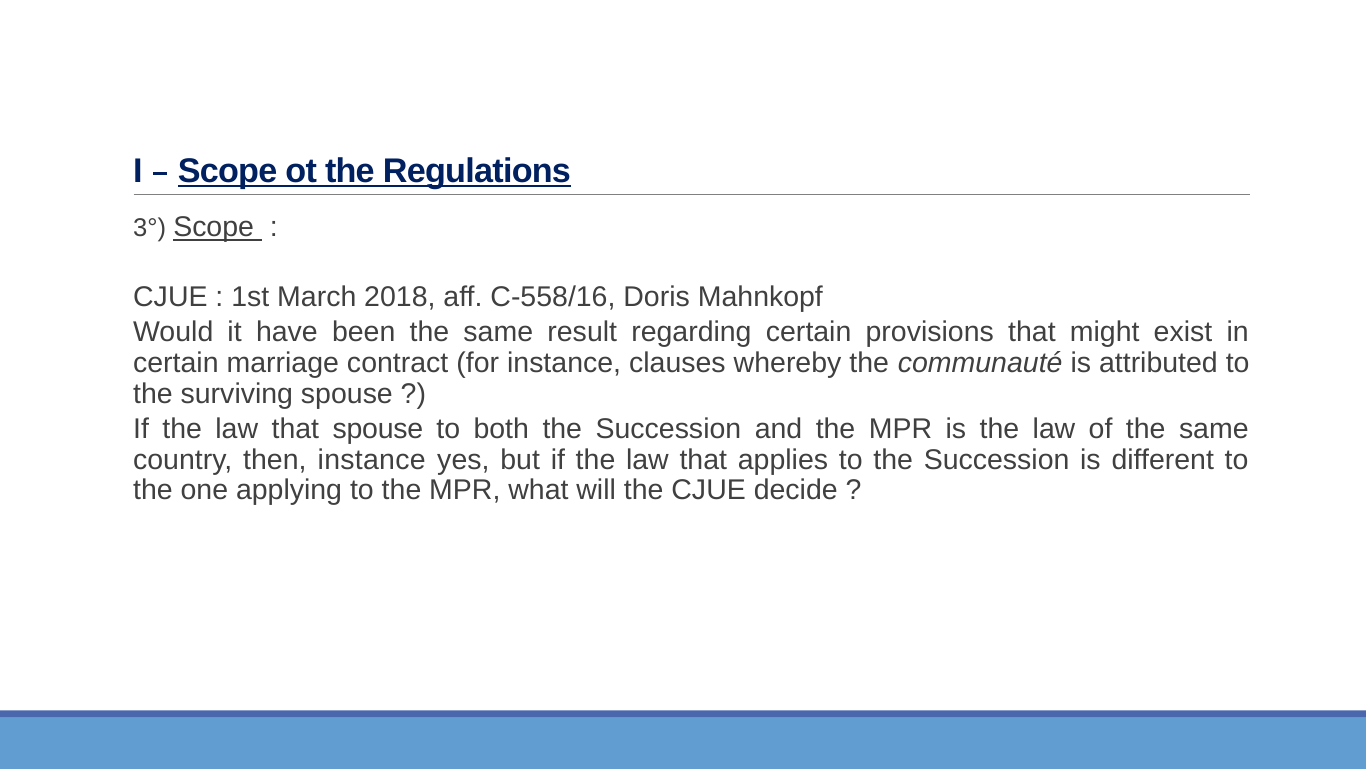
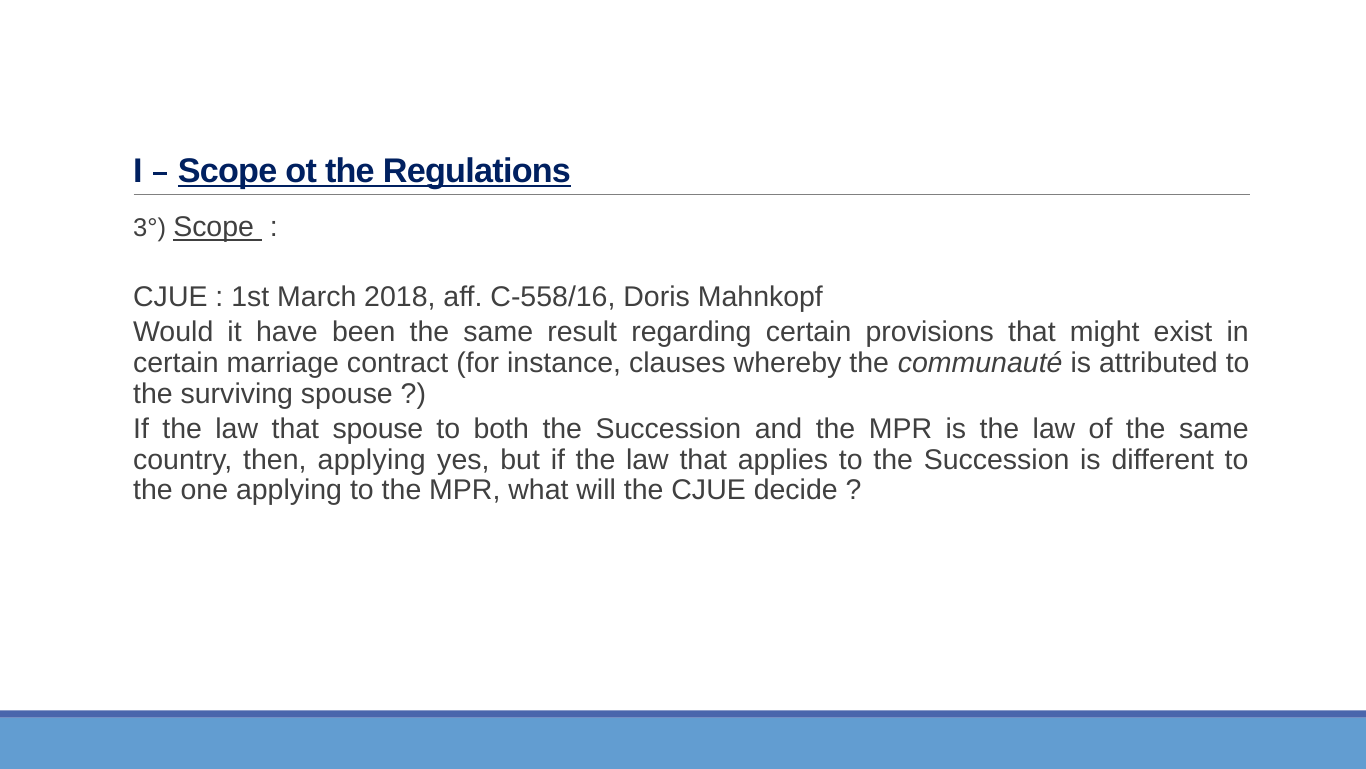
then instance: instance -> applying
